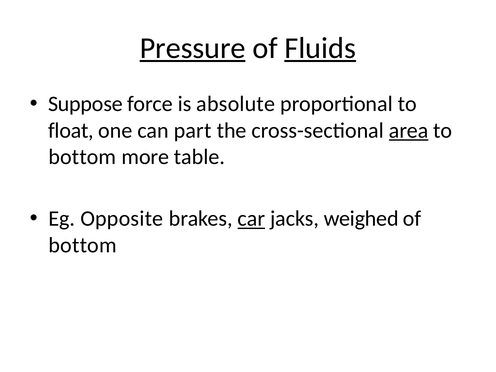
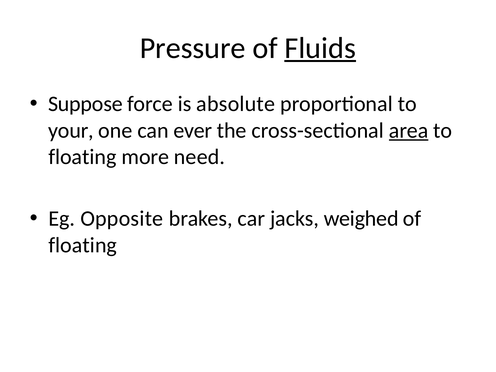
Pressure underline: present -> none
float: float -> your
part: part -> ever
bottom at (82, 157): bottom -> floating
table: table -> need
car underline: present -> none
bottom at (83, 245): bottom -> floating
